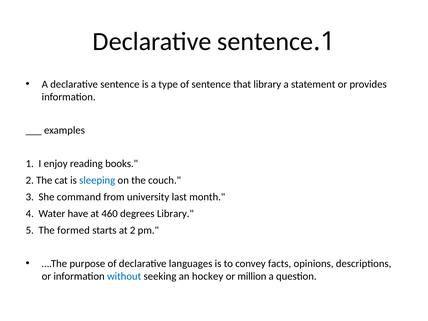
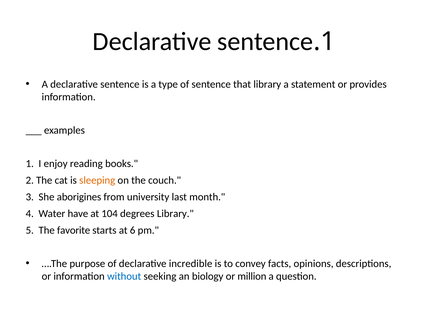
sleeping colour: blue -> orange
command: command -> aborigines
460: 460 -> 104
formed: formed -> favorite
at 2: 2 -> 6
languages: languages -> incredible
hockey: hockey -> biology
